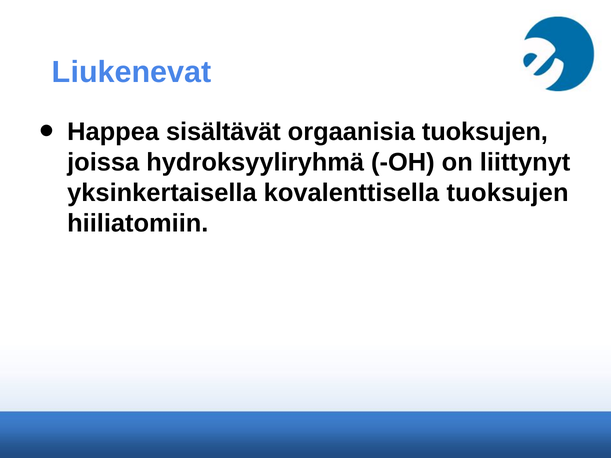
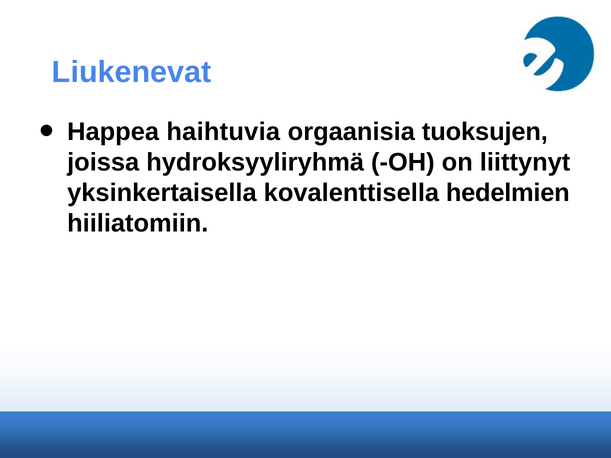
sisältävät: sisältävät -> haihtuvia
kovalenttisella tuoksujen: tuoksujen -> hedelmien
